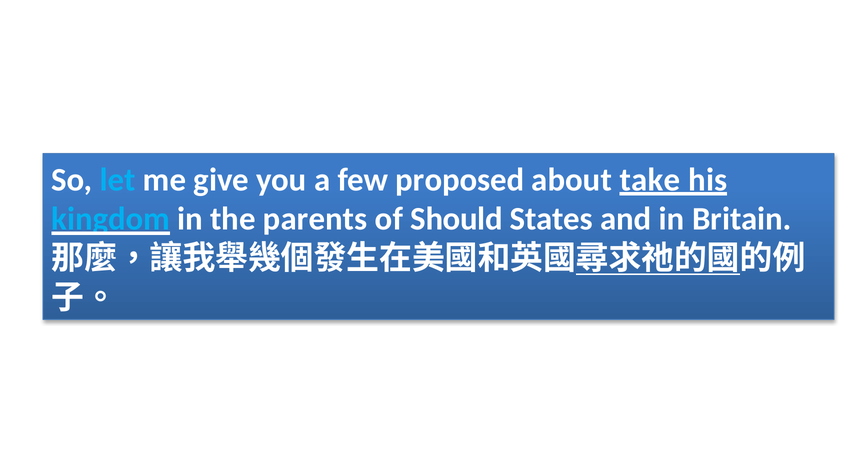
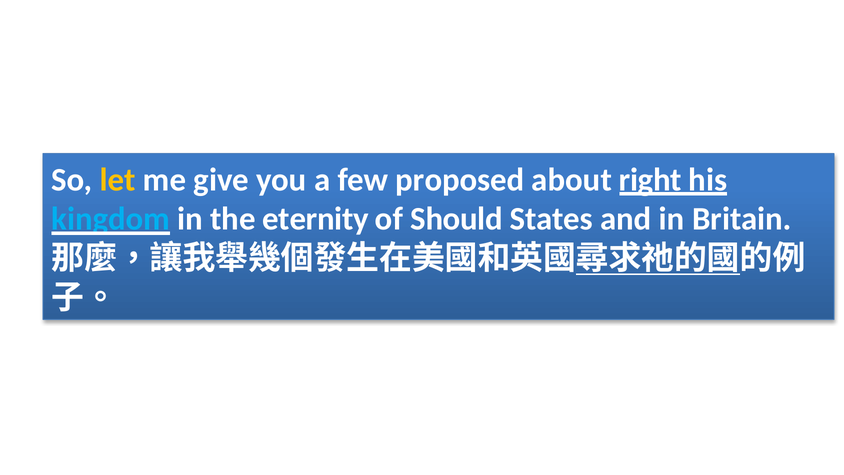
let colour: light blue -> yellow
take: take -> right
parents: parents -> eternity
